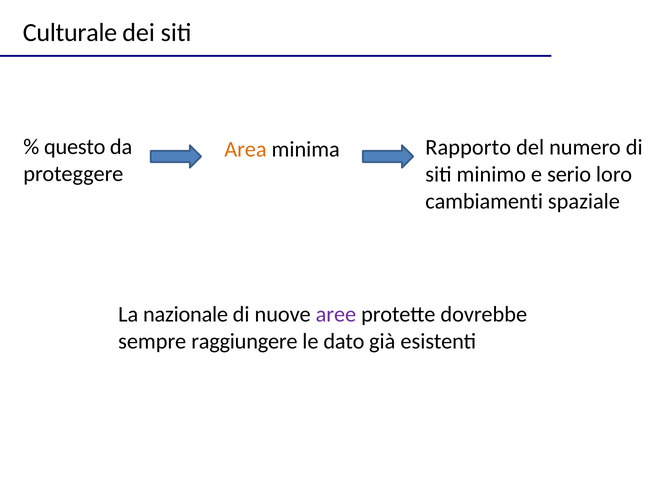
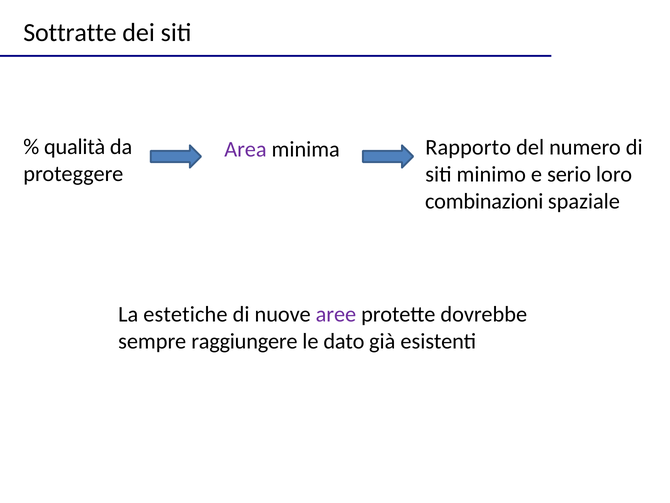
Culturale: Culturale -> Sottratte
questo: questo -> qualità
Area colour: orange -> purple
cambiamenti: cambiamenti -> combinazioni
nazionale: nazionale -> estetiche
